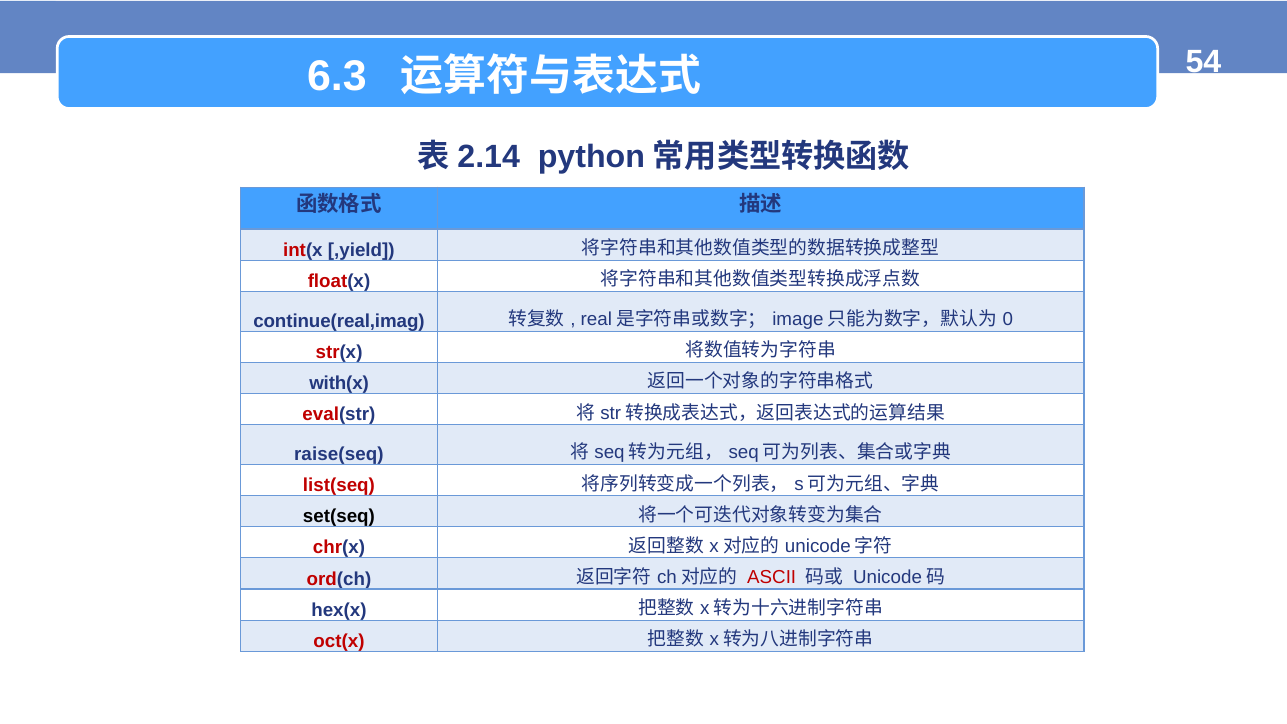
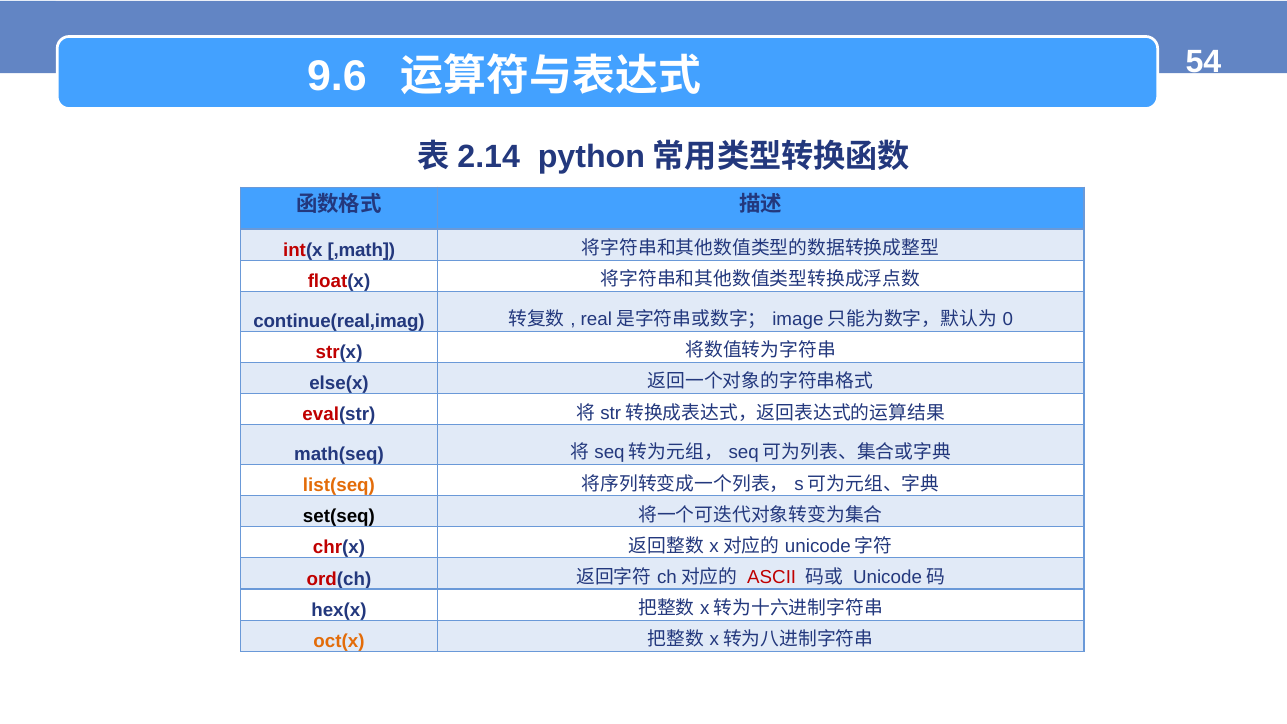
6.3: 6.3 -> 9.6
,yield: ,yield -> ,math
with(x: with(x -> else(x
raise(seq: raise(seq -> math(seq
list(seq colour: red -> orange
oct(x colour: red -> orange
